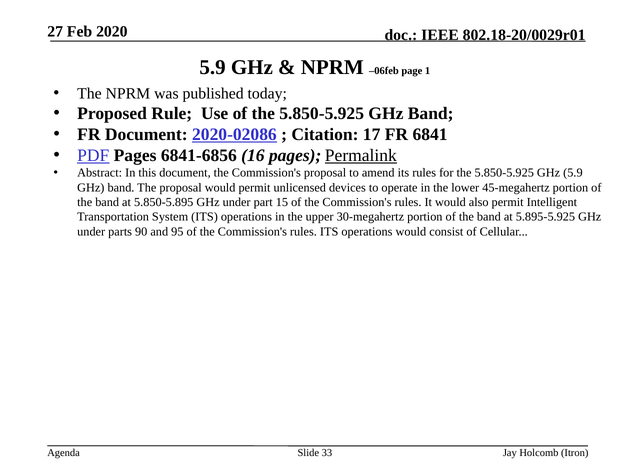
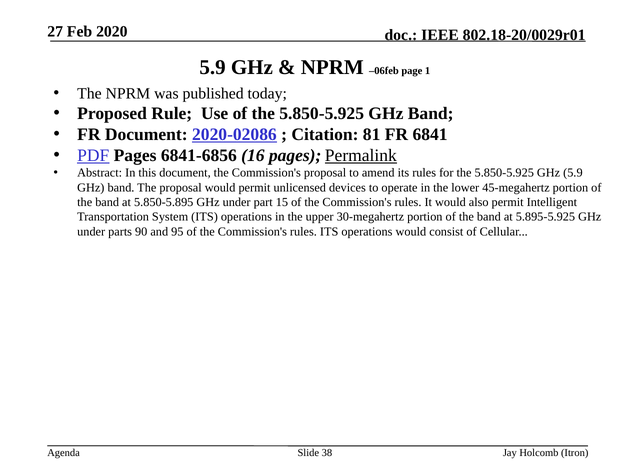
17: 17 -> 81
33: 33 -> 38
